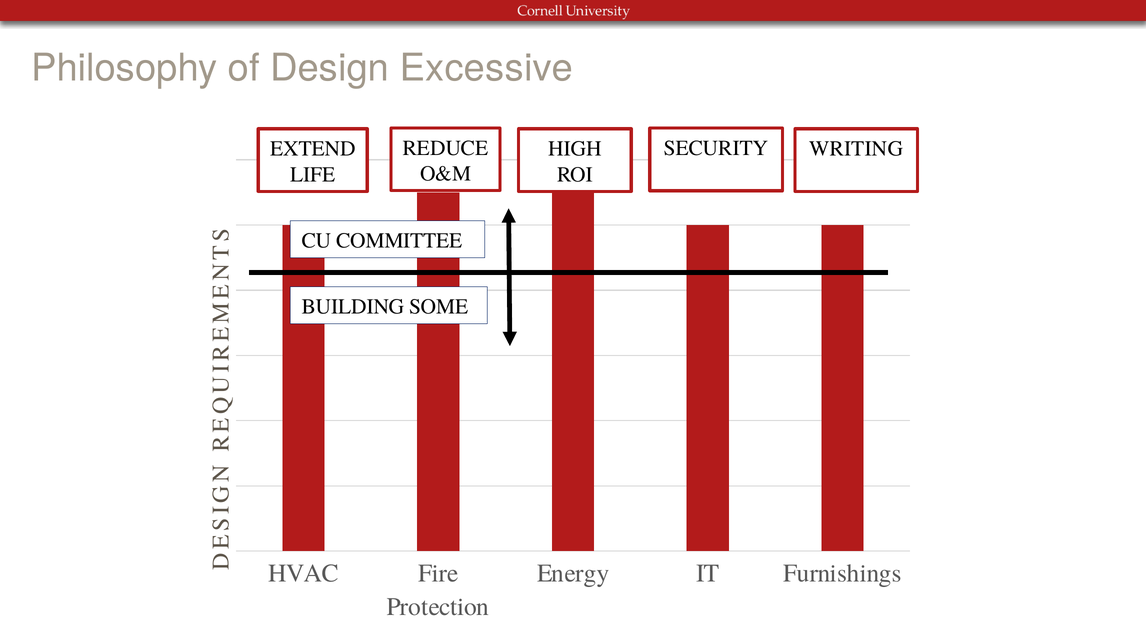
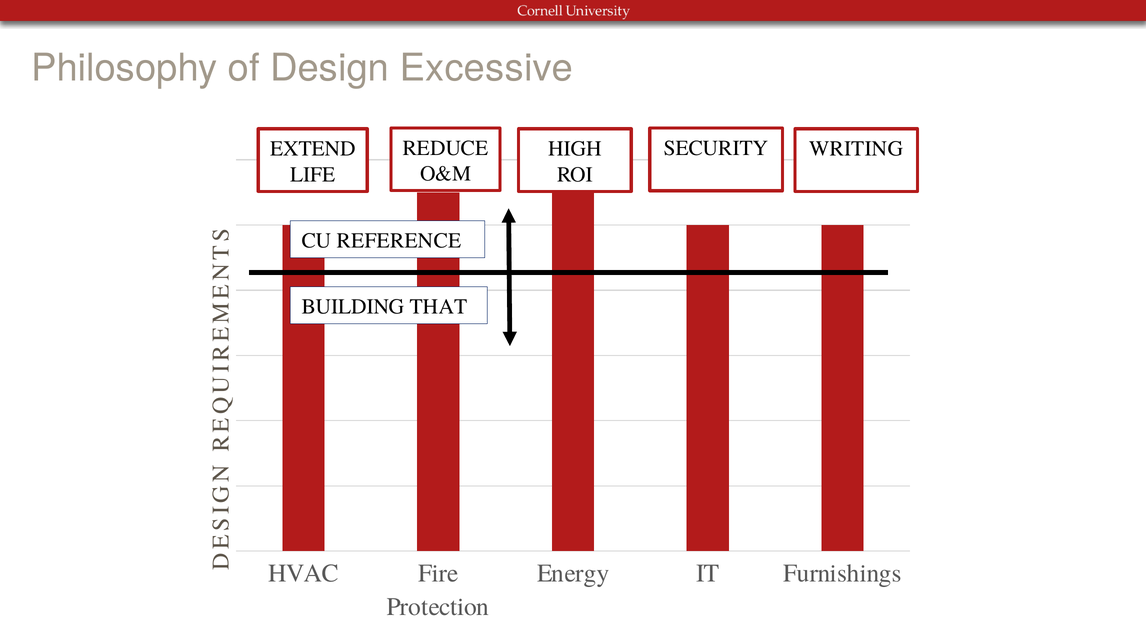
COMMITTEE: COMMITTEE -> REFERENCE
SOME: SOME -> THAT
